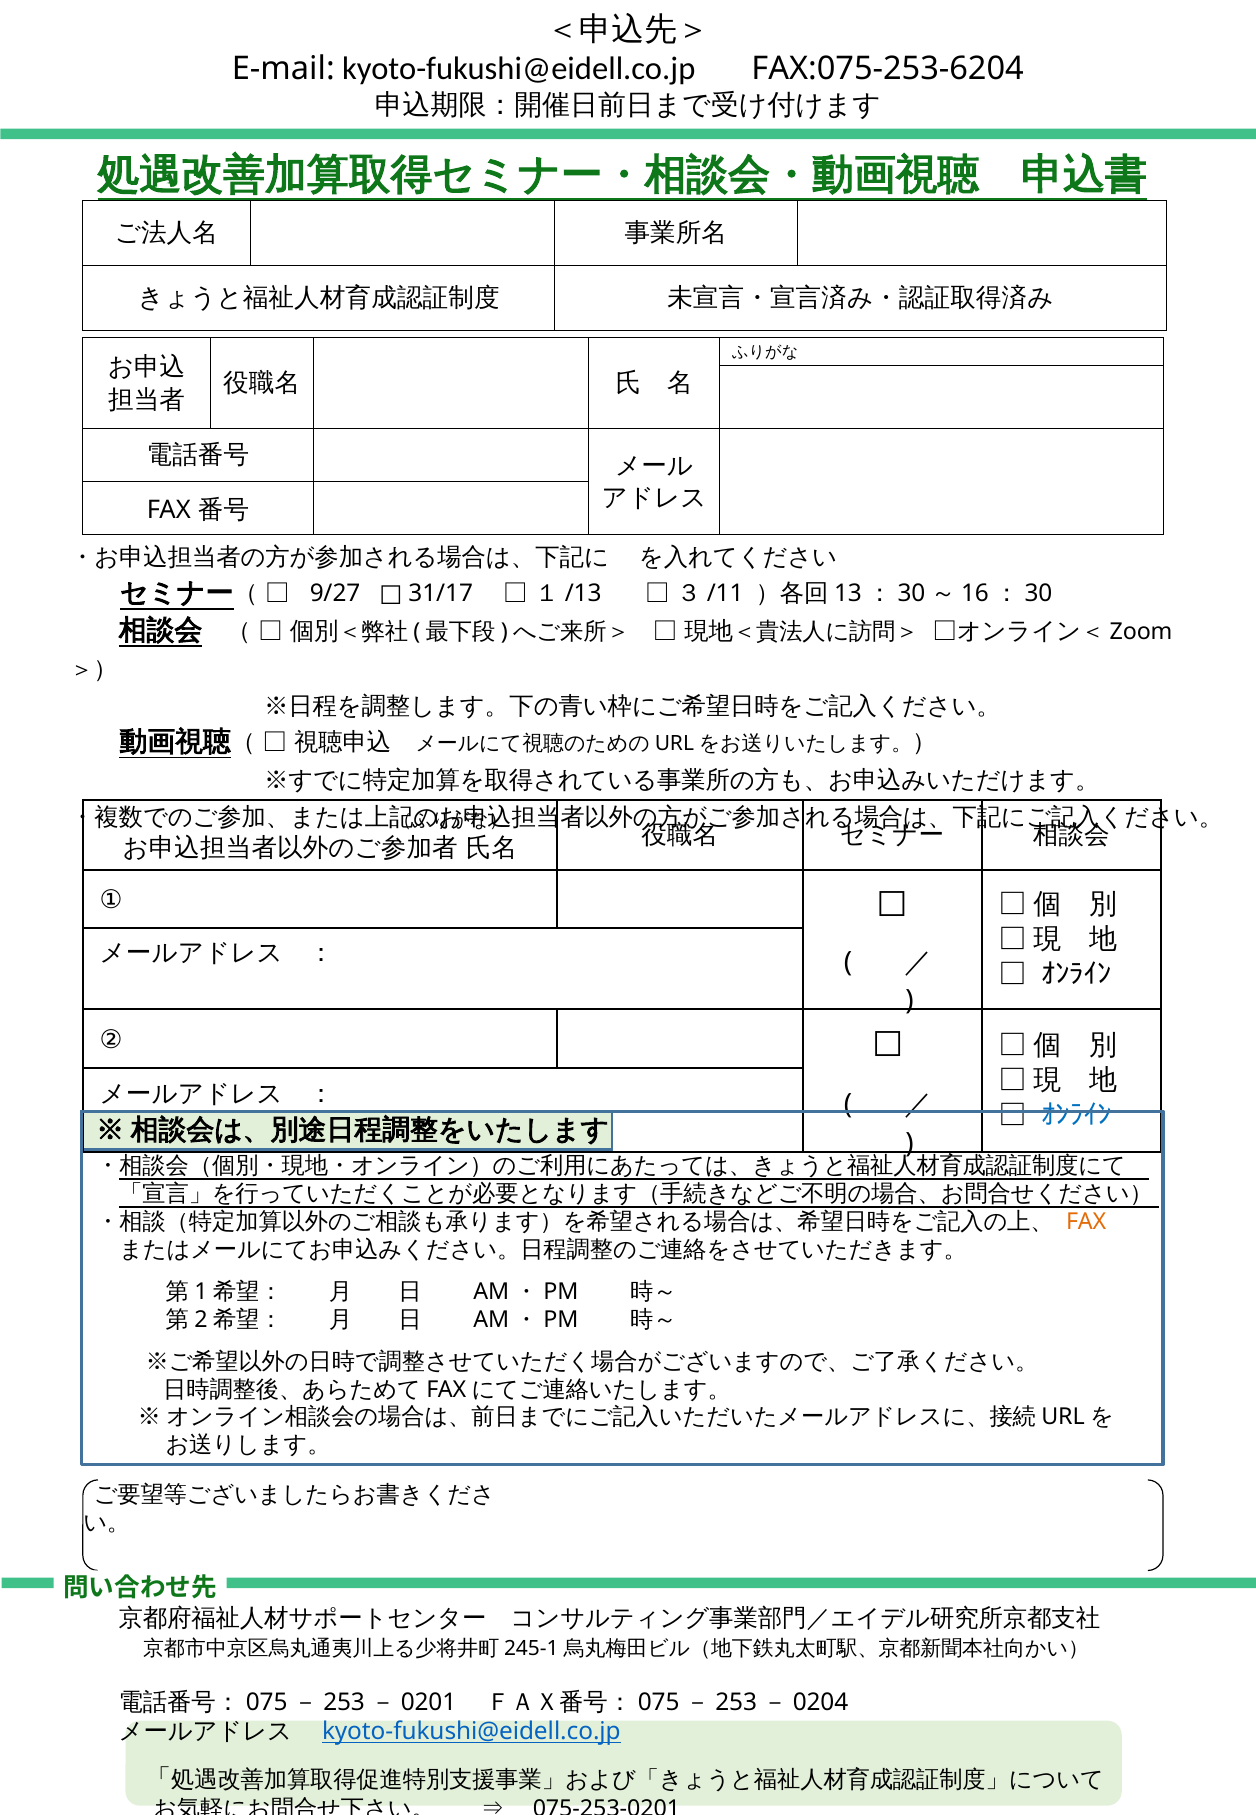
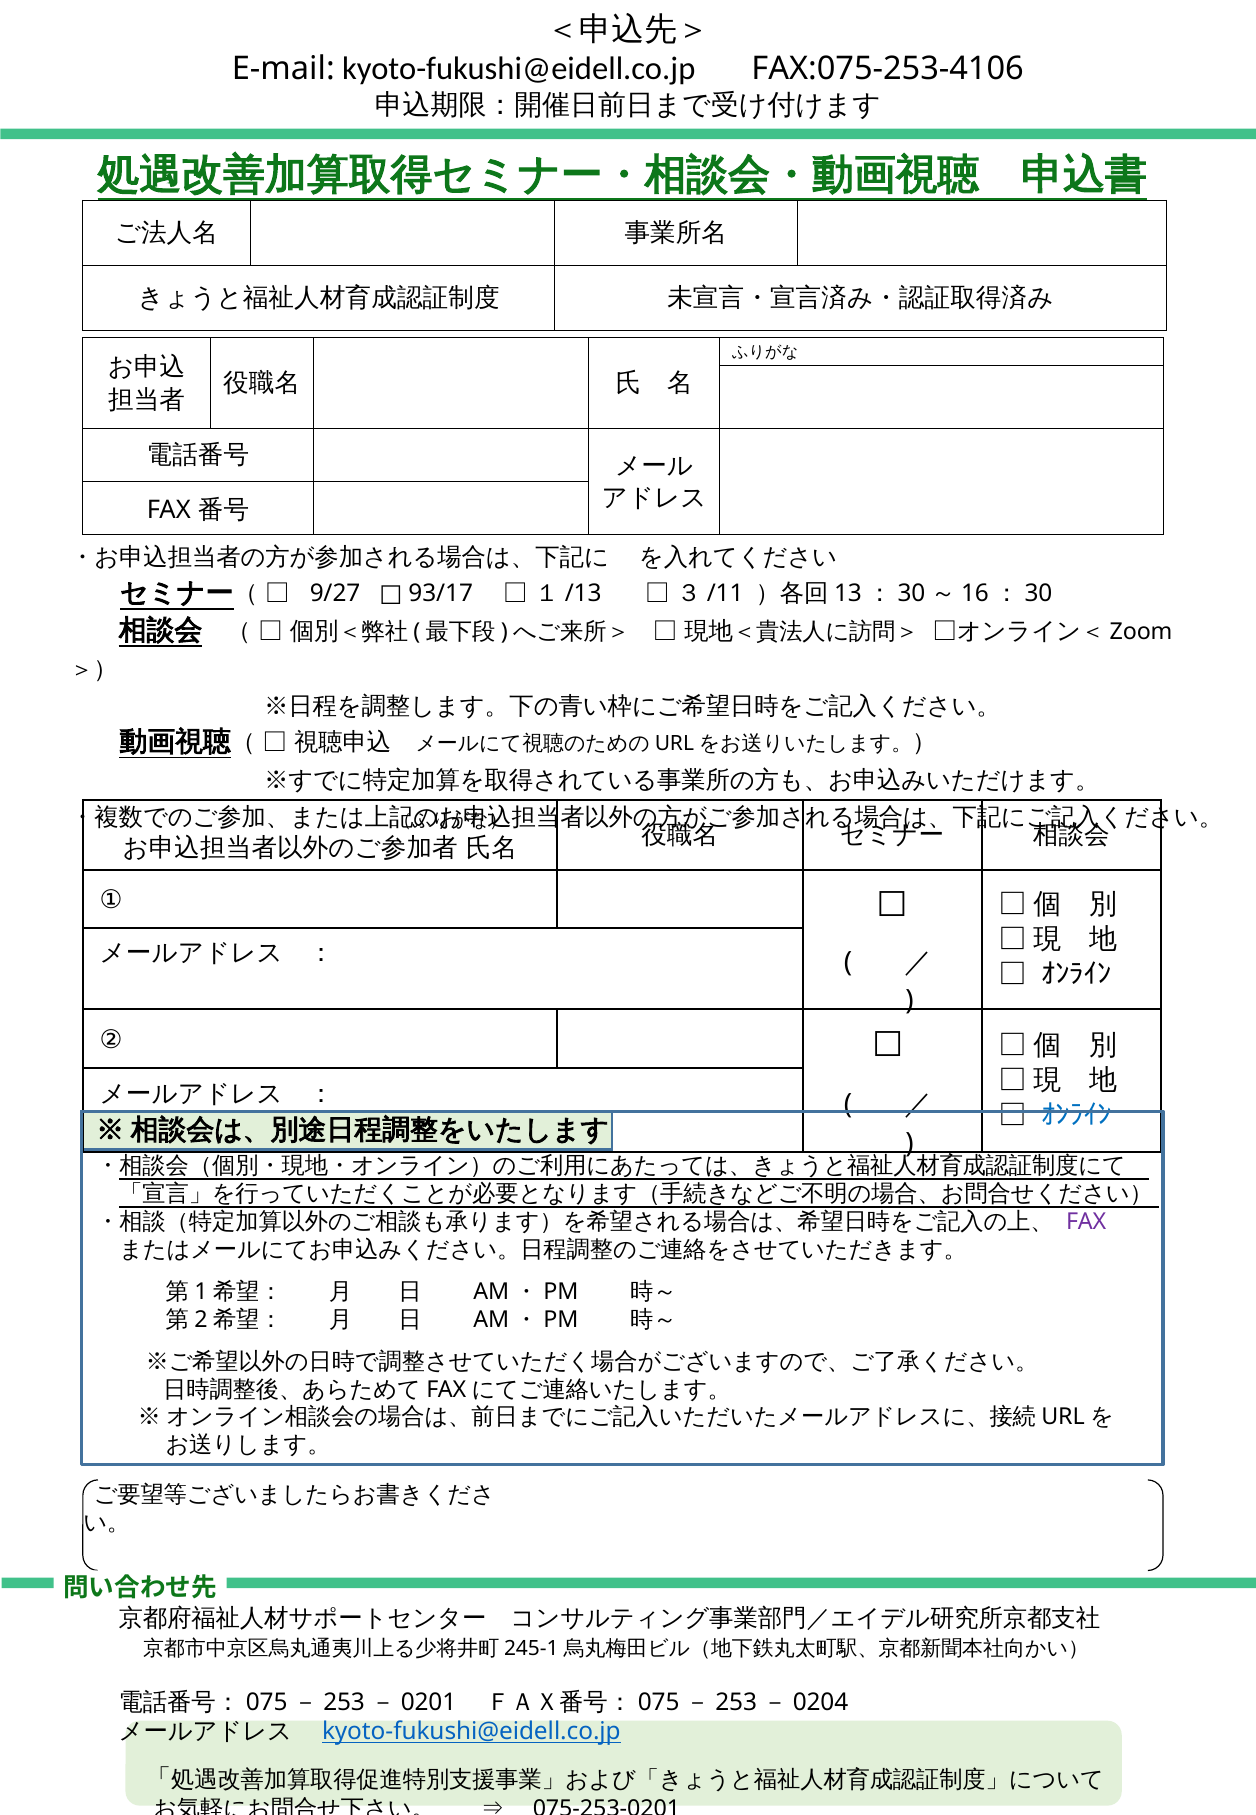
FAX:075-253-6204: FAX:075-253-6204 -> FAX:075-253-4106
31/17: 31/17 -> 93/17
FAX at (1086, 1221) colour: orange -> purple
